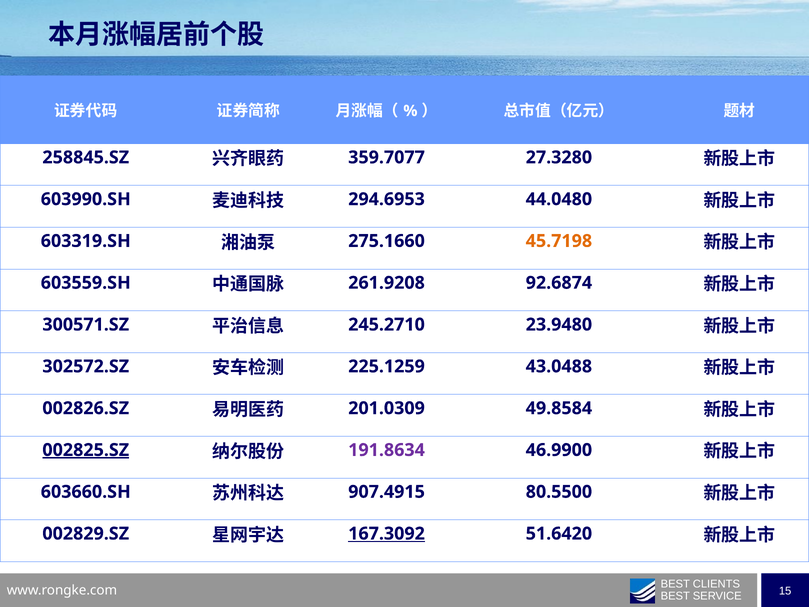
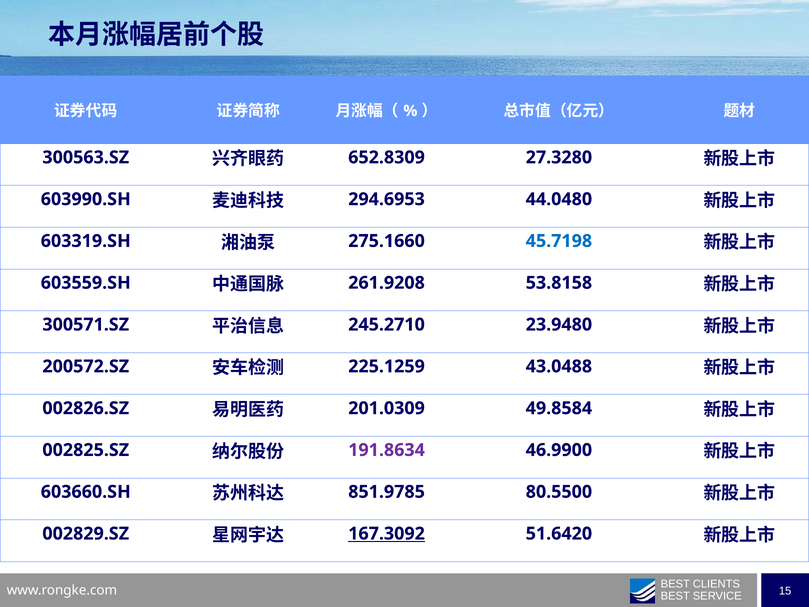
258845.SZ: 258845.SZ -> 300563.SZ
359.7077: 359.7077 -> 652.8309
45.7198 colour: orange -> blue
92.6874: 92.6874 -> 53.8158
302572.SZ: 302572.SZ -> 200572.SZ
002825.SZ underline: present -> none
907.4915: 907.4915 -> 851.9785
